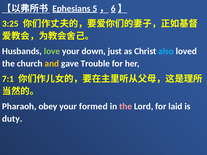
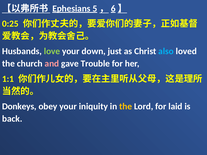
3:25: 3:25 -> 0:25
and colour: yellow -> pink
7:1: 7:1 -> 1:1
Pharaoh: Pharaoh -> Donkeys
formed: formed -> iniquity
the at (126, 107) colour: pink -> yellow
duty: duty -> back
